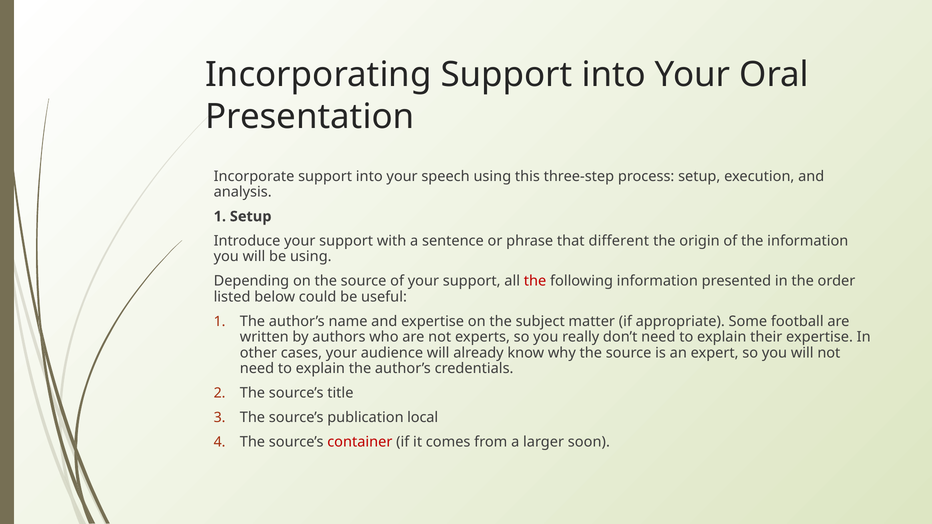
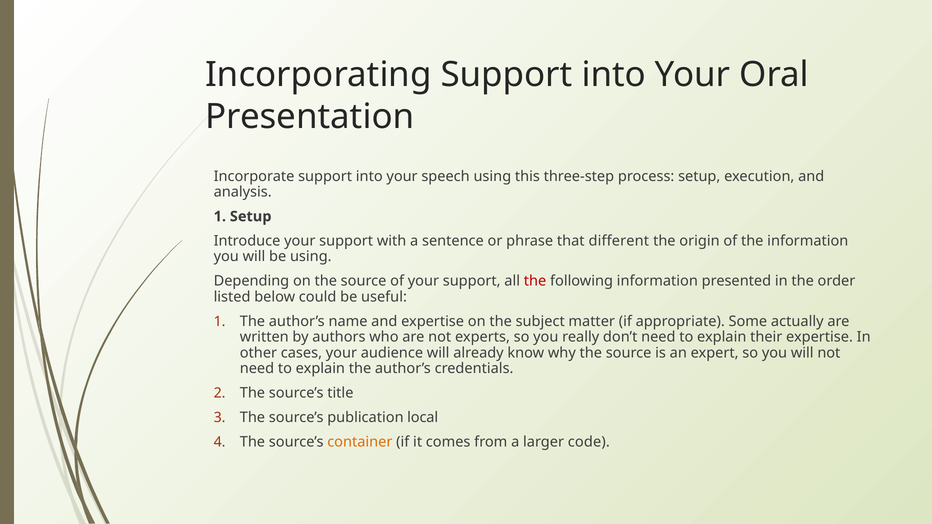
football: football -> actually
container colour: red -> orange
soon: soon -> code
